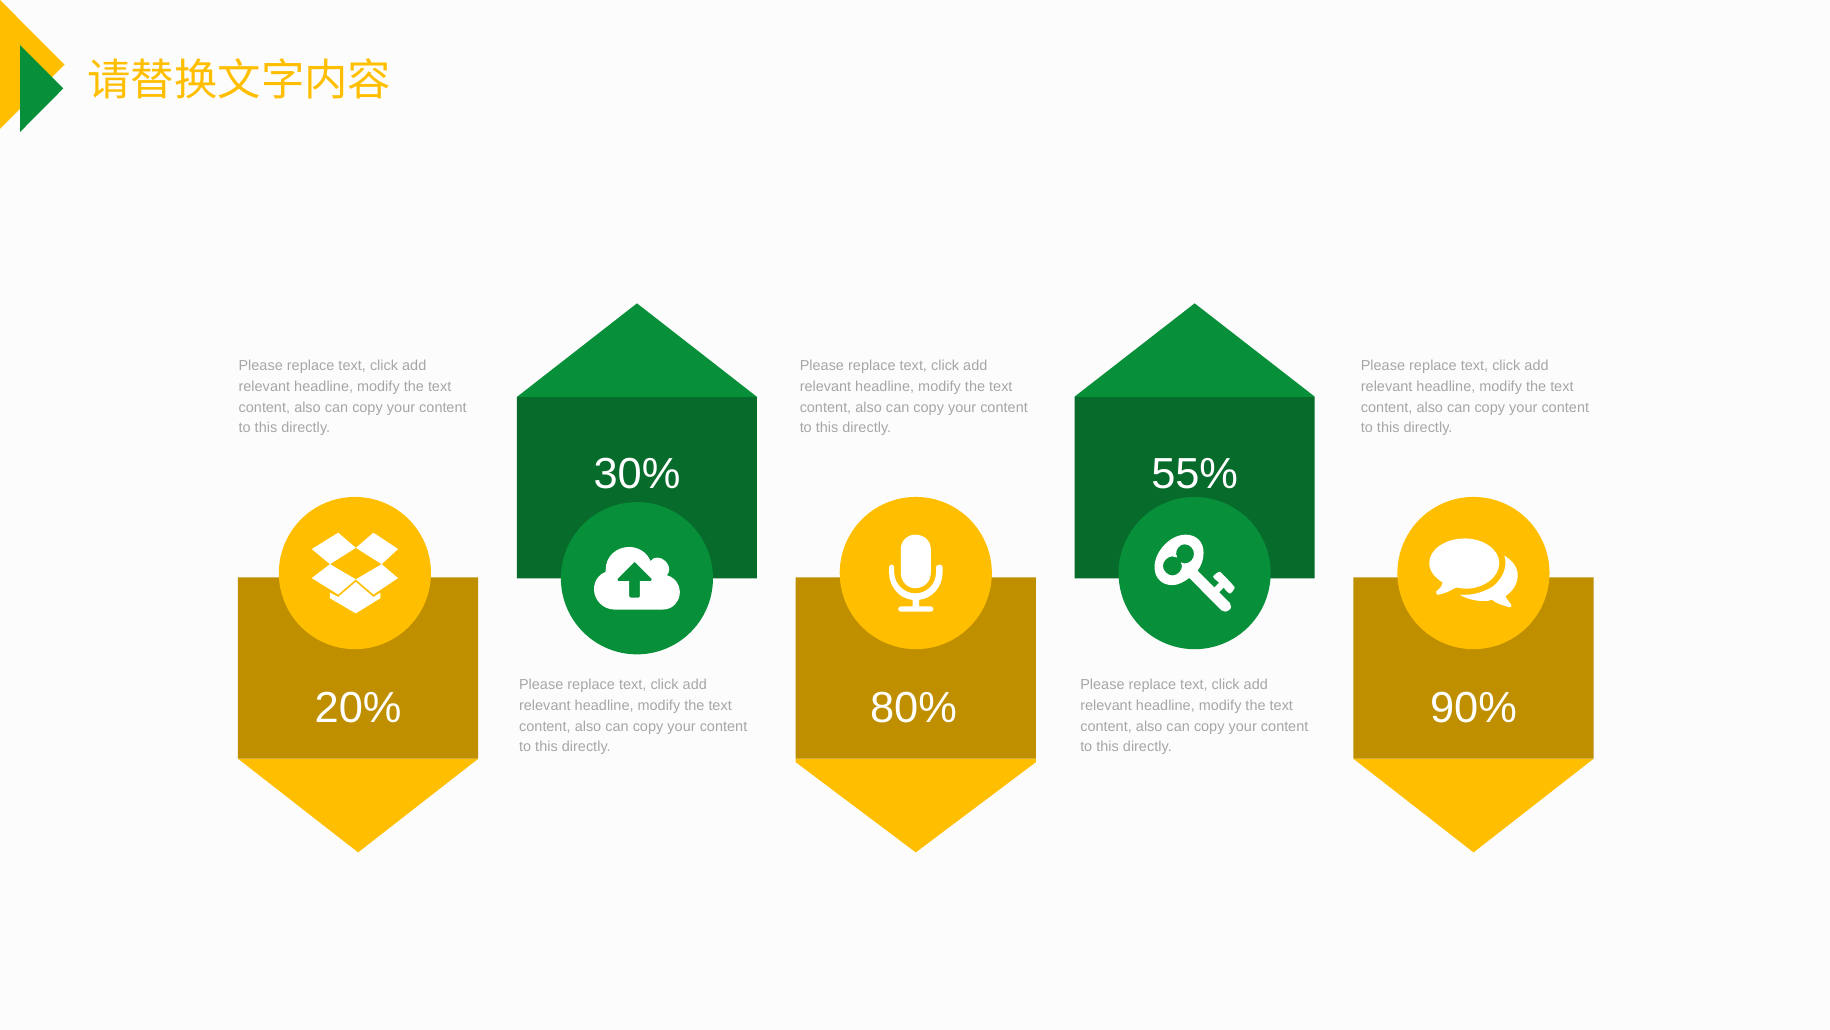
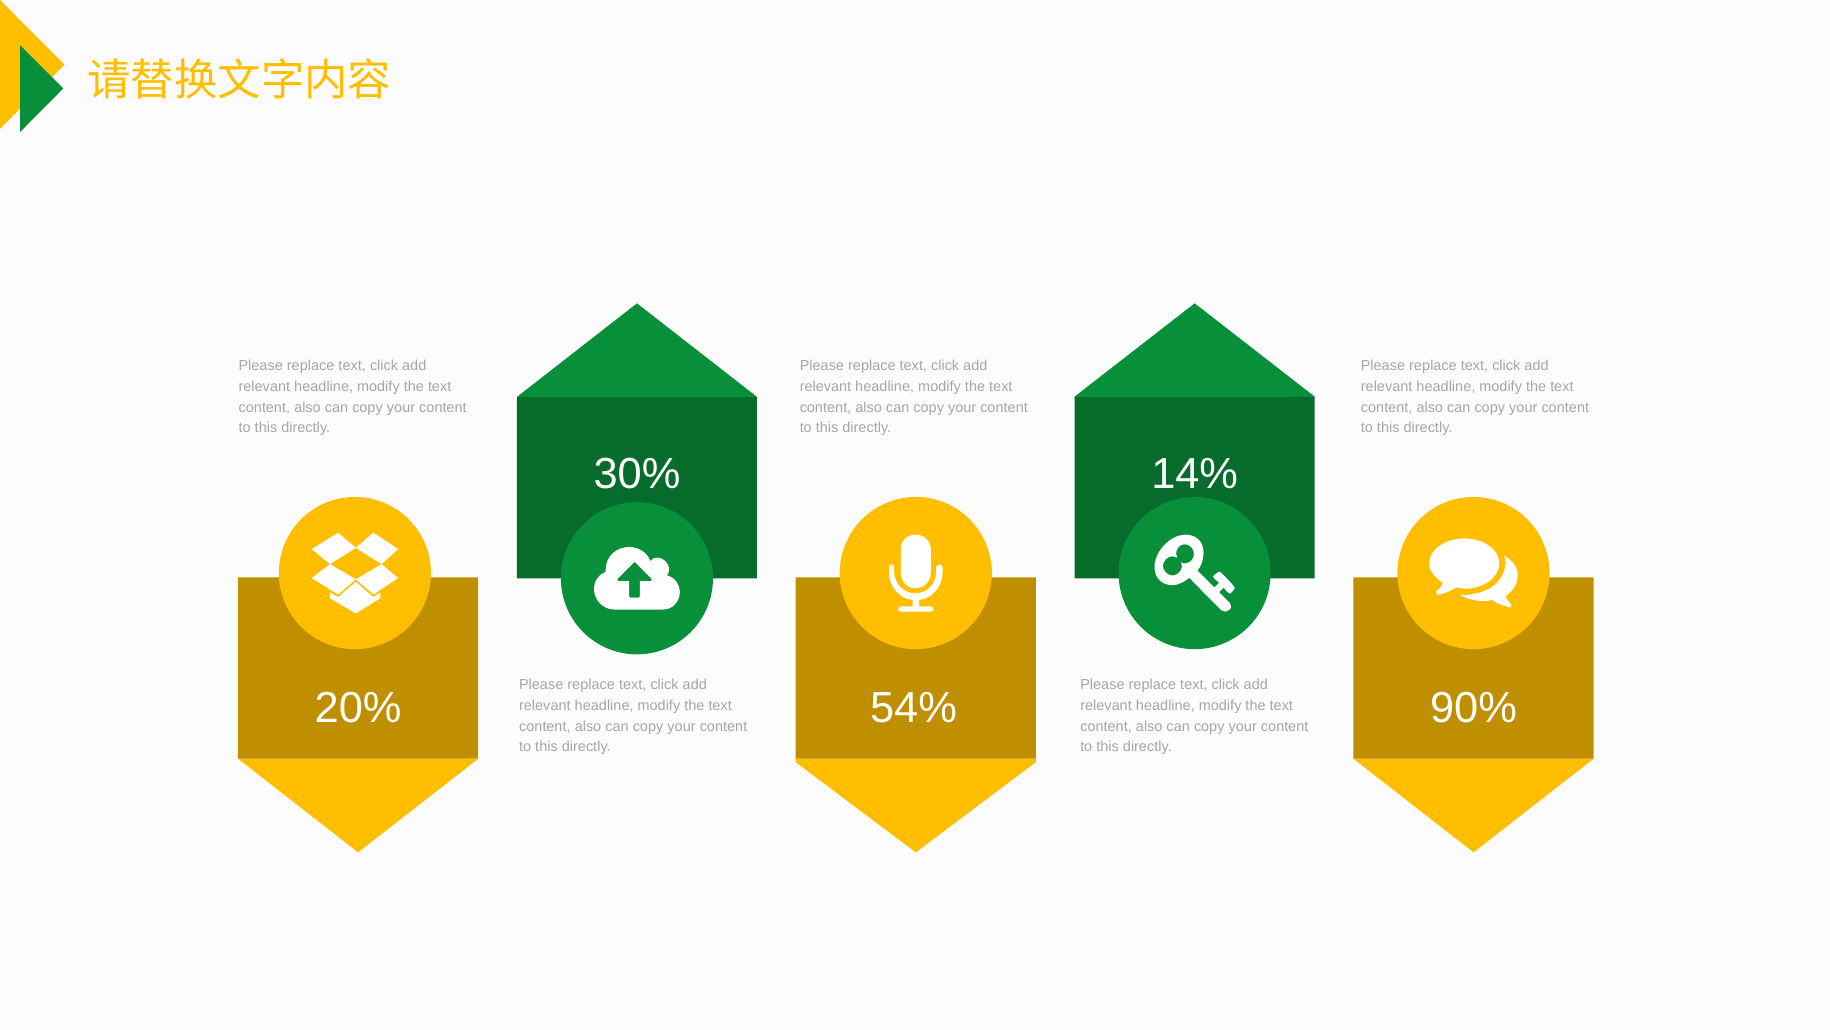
55%: 55% -> 14%
80%: 80% -> 54%
